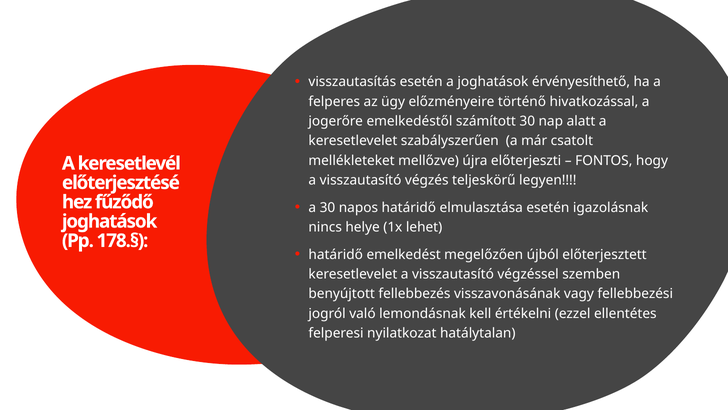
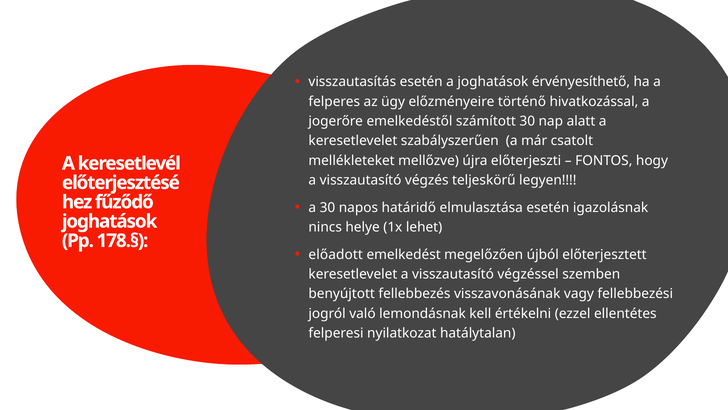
határidő at (336, 254): határidő -> előadott
